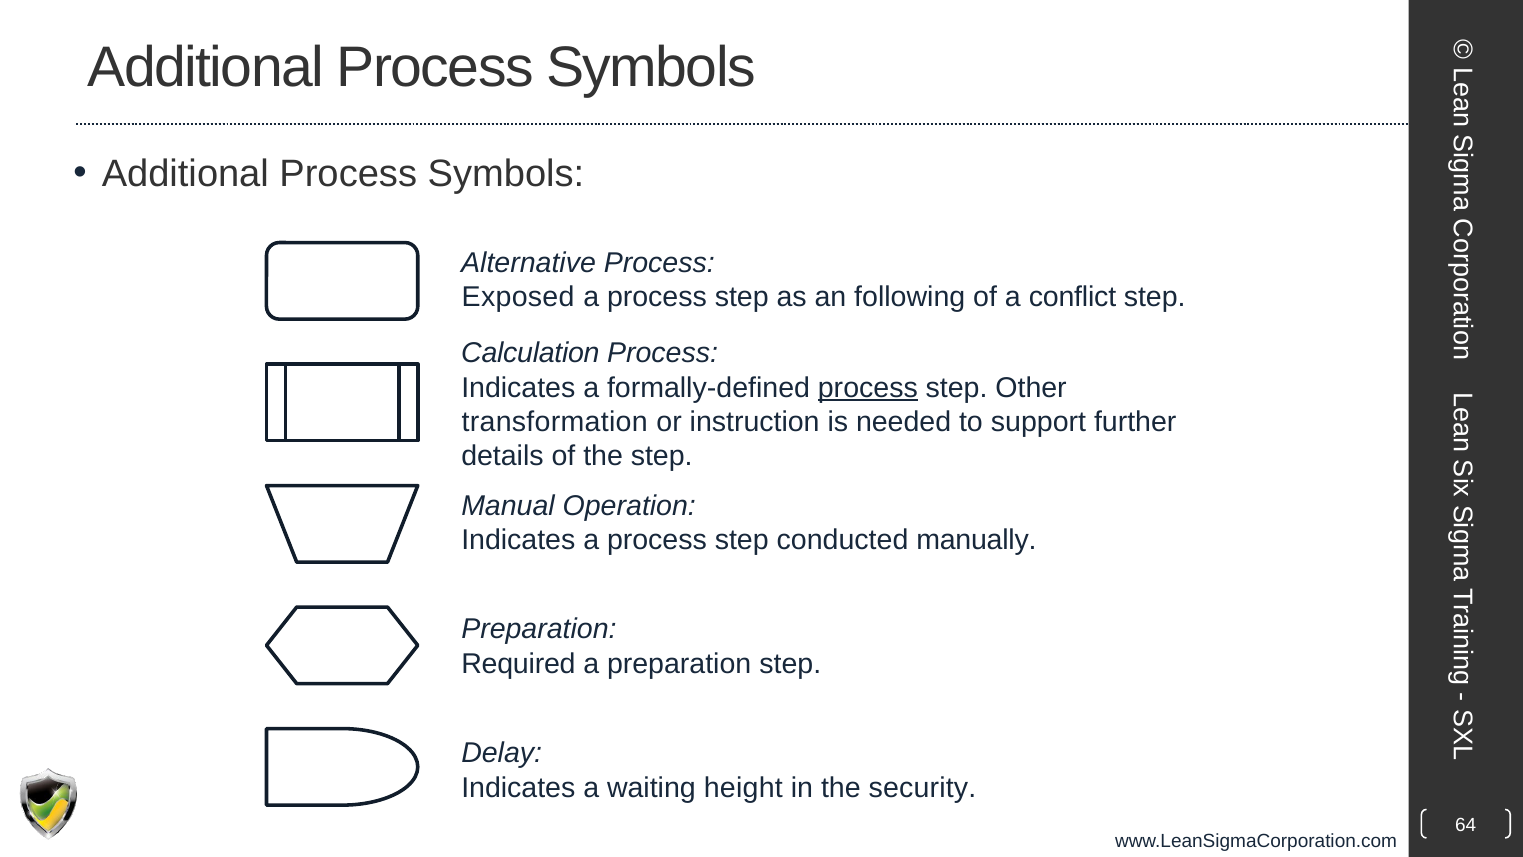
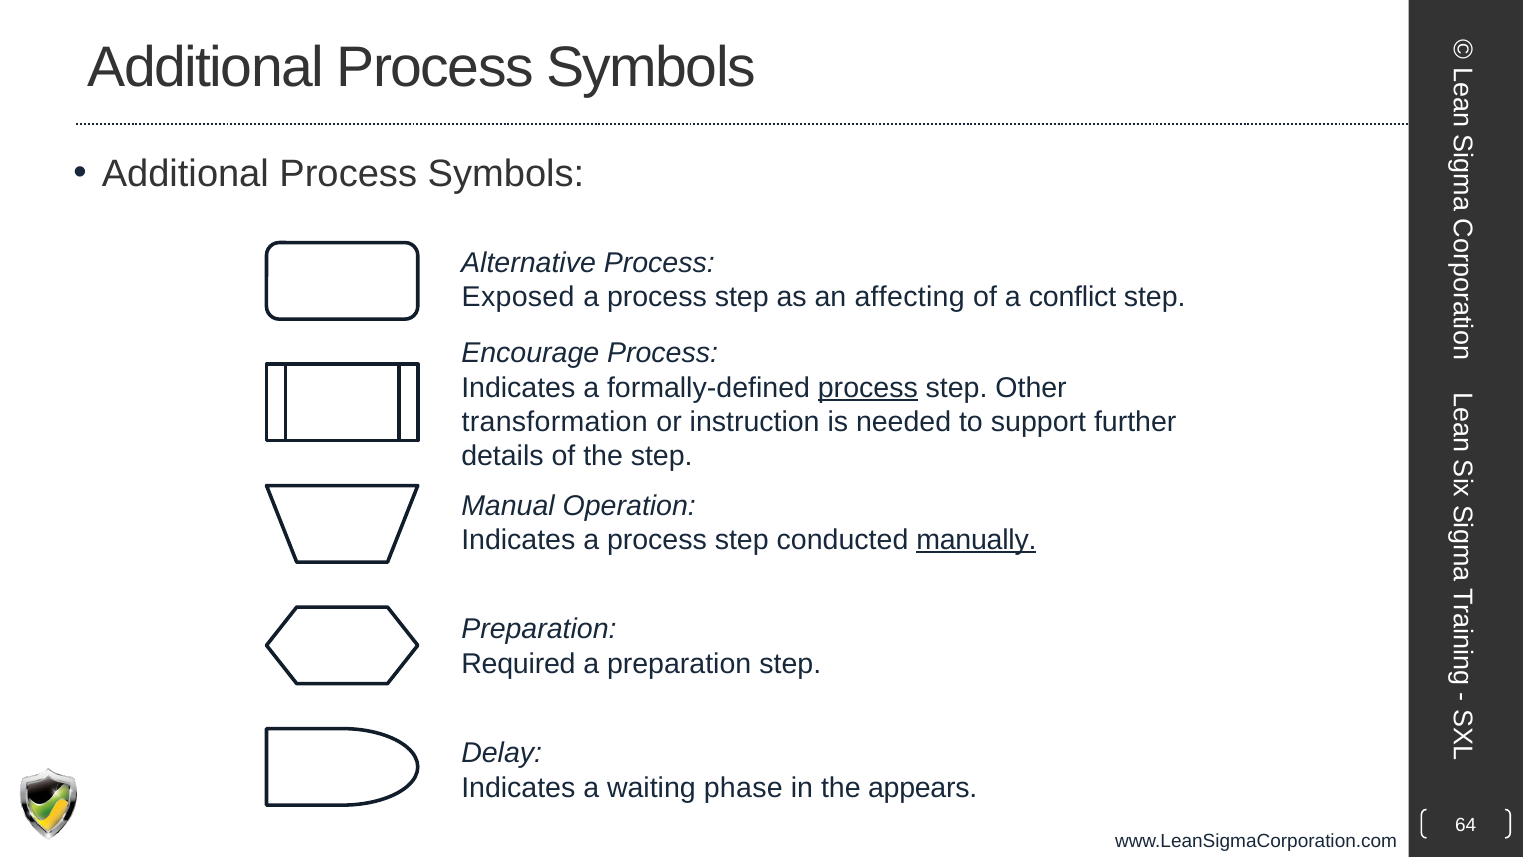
following: following -> affecting
Calculation: Calculation -> Encourage
manually underline: none -> present
height: height -> phase
security: security -> appears
